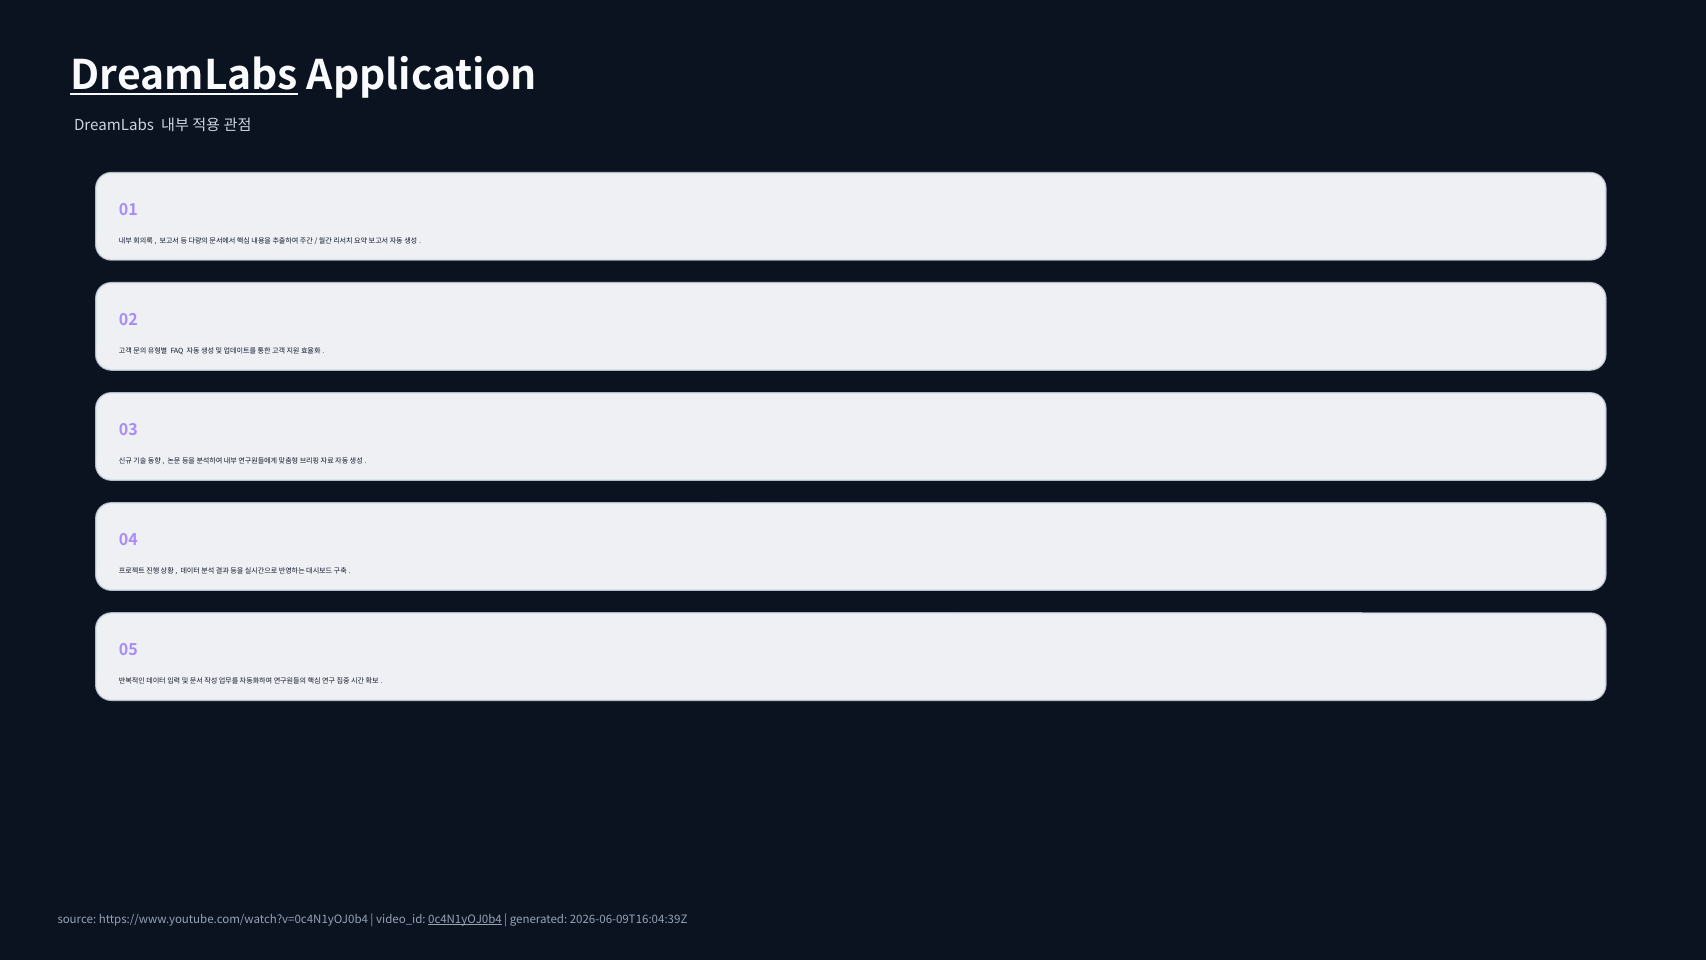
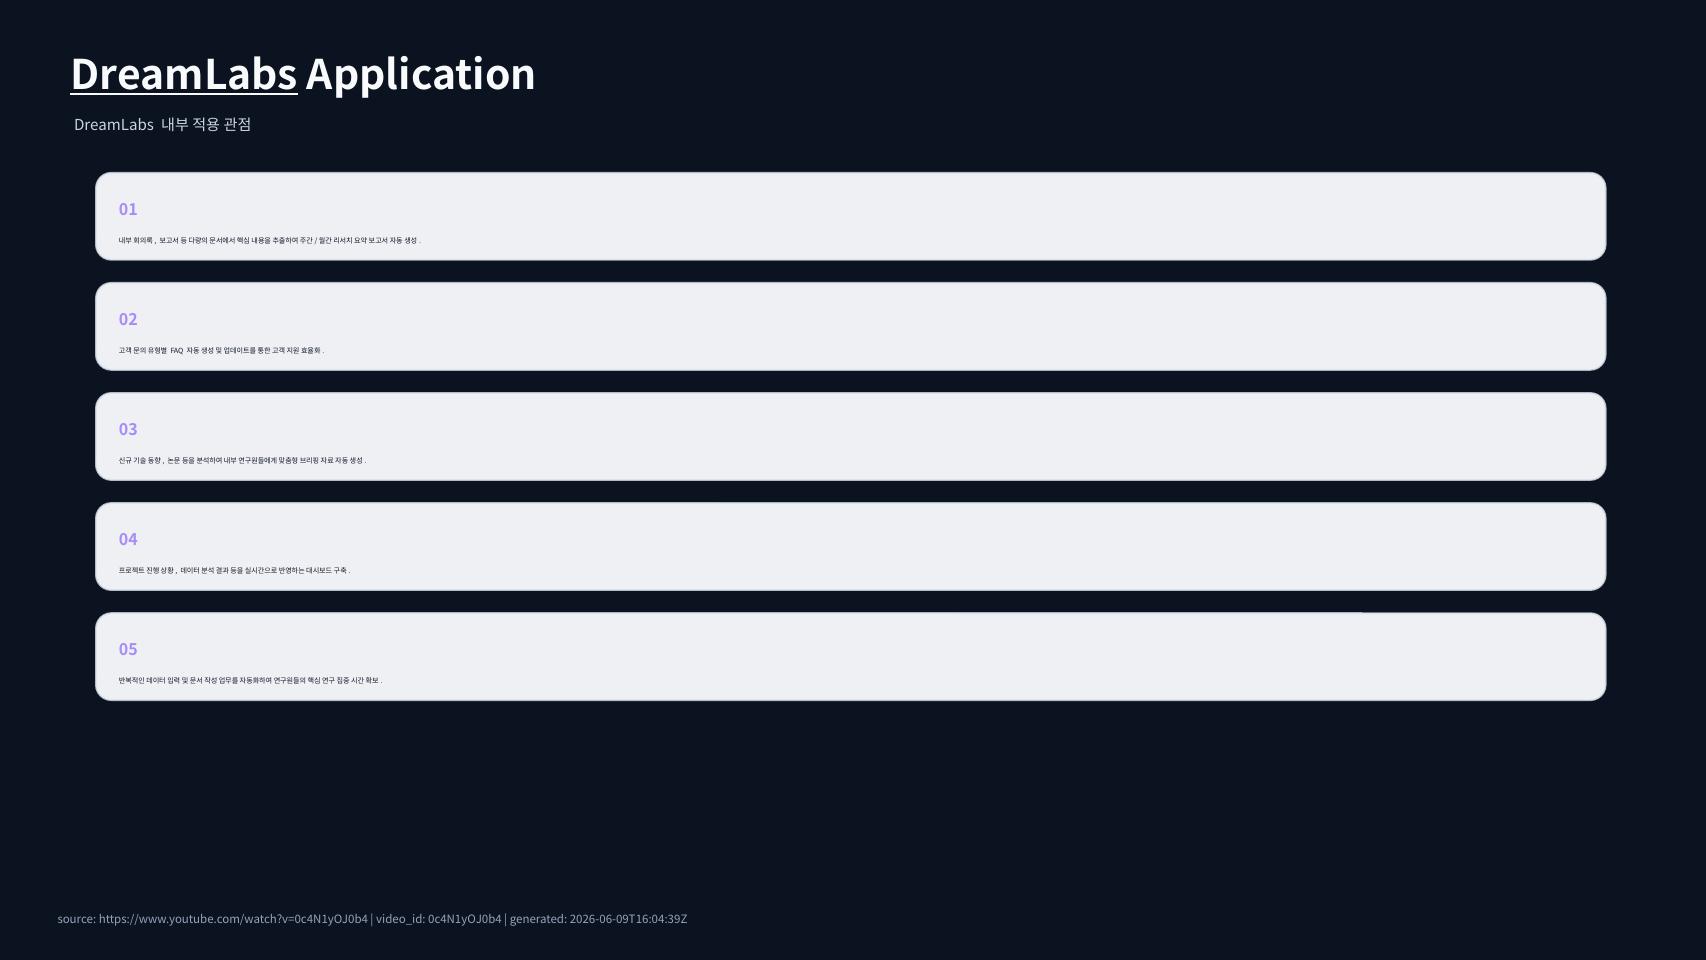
0c4N1yOJ0b4 underline: present -> none
